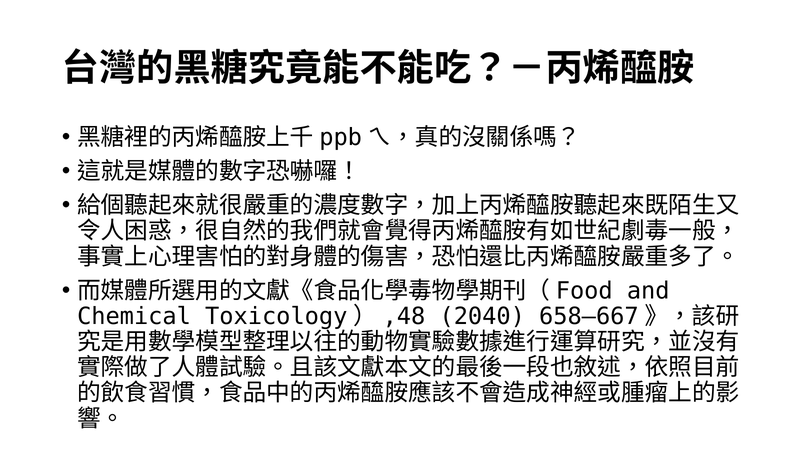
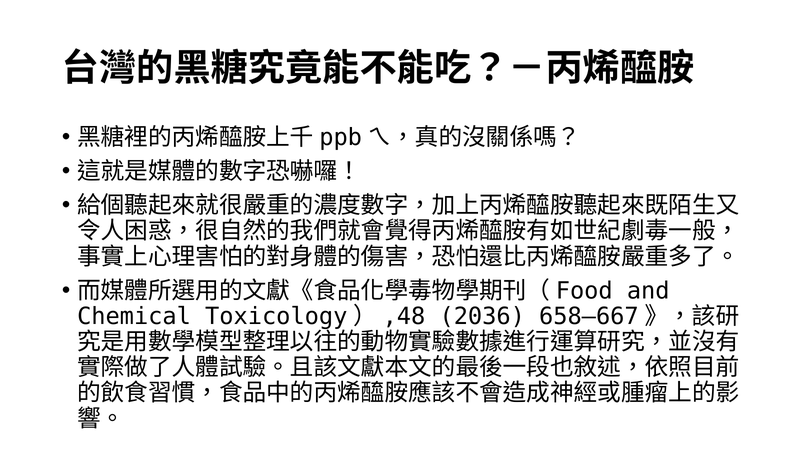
2040: 2040 -> 2036
